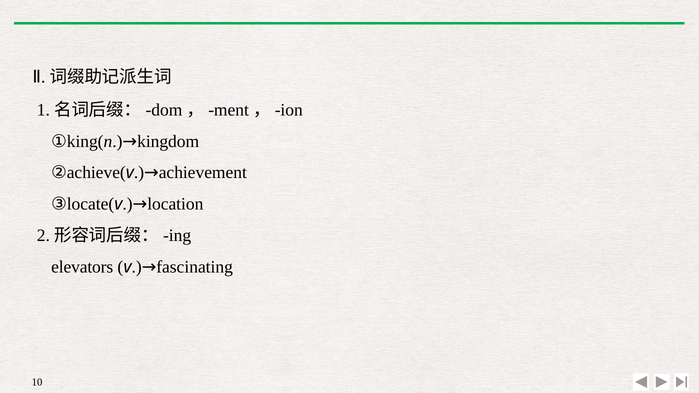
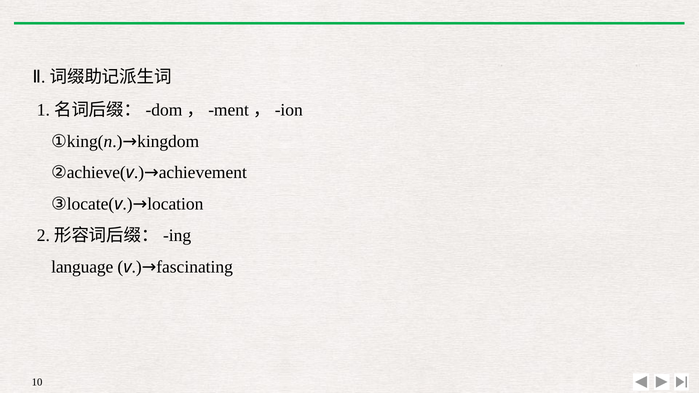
elevators: elevators -> language
